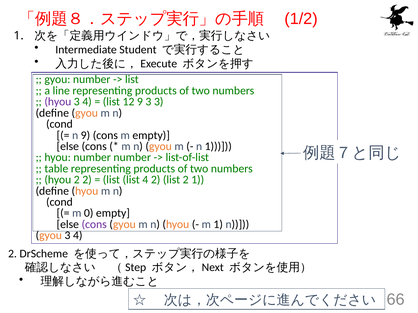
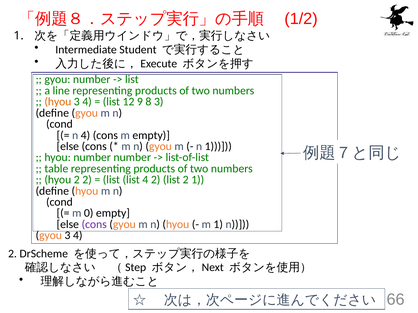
hyou at (58, 102) colour: purple -> orange
9 3: 3 -> 8
n 9: 9 -> 4
